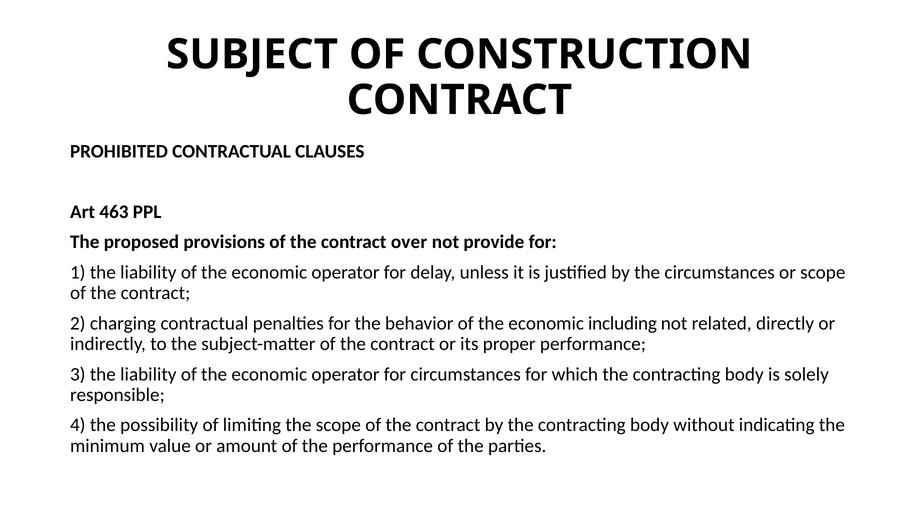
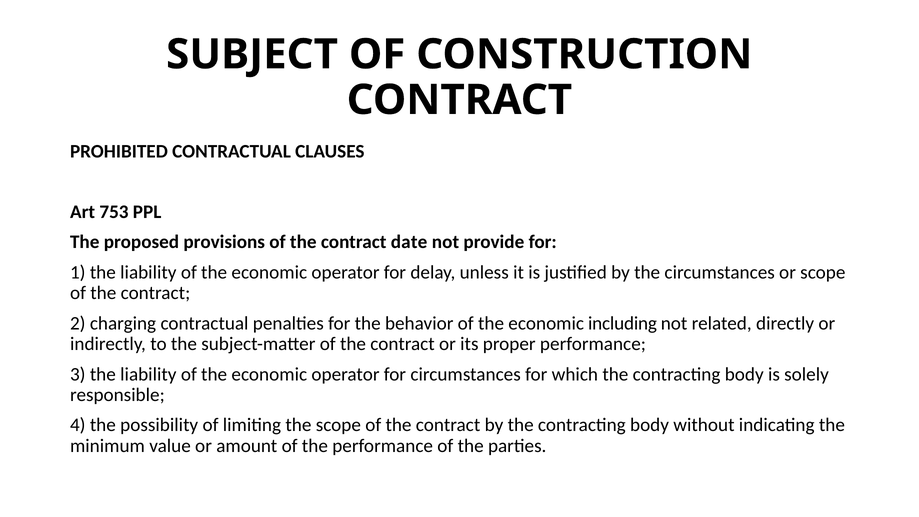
463: 463 -> 753
over: over -> date
